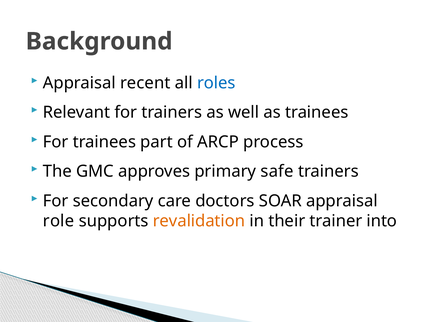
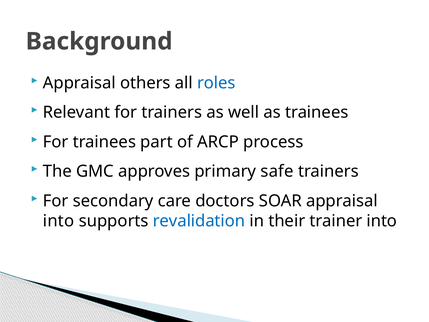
recent: recent -> others
role at (59, 221): role -> into
revalidation colour: orange -> blue
